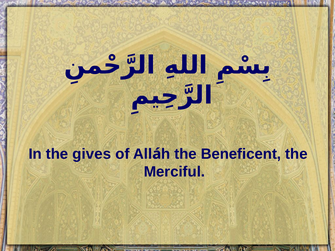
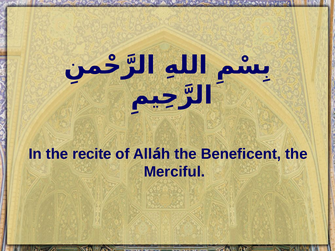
gives: gives -> recite
